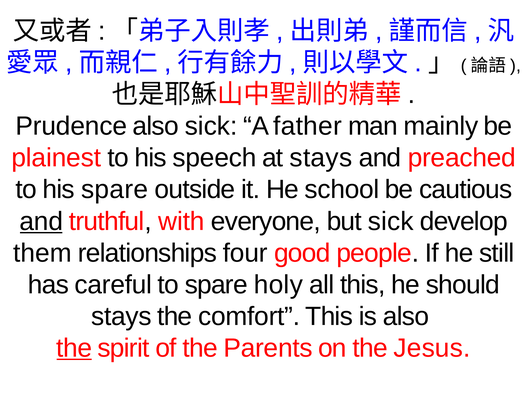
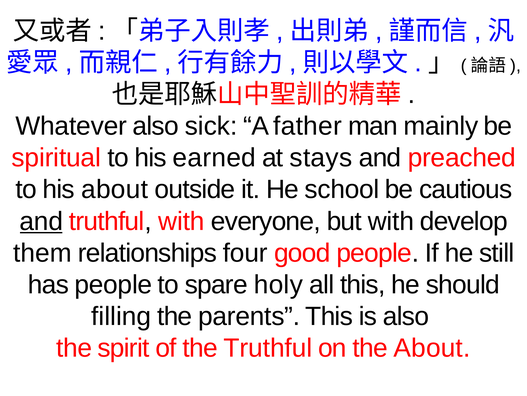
Prudence: Prudence -> Whatever
plainest: plainest -> spiritual
speech: speech -> earned
his spare: spare -> about
but sick: sick -> with
has careful: careful -> people
stays at (121, 316): stays -> filling
comfort: comfort -> parents
the at (74, 347) underline: present -> none
the Parents: Parents -> Truthful
the Jesus: Jesus -> About
